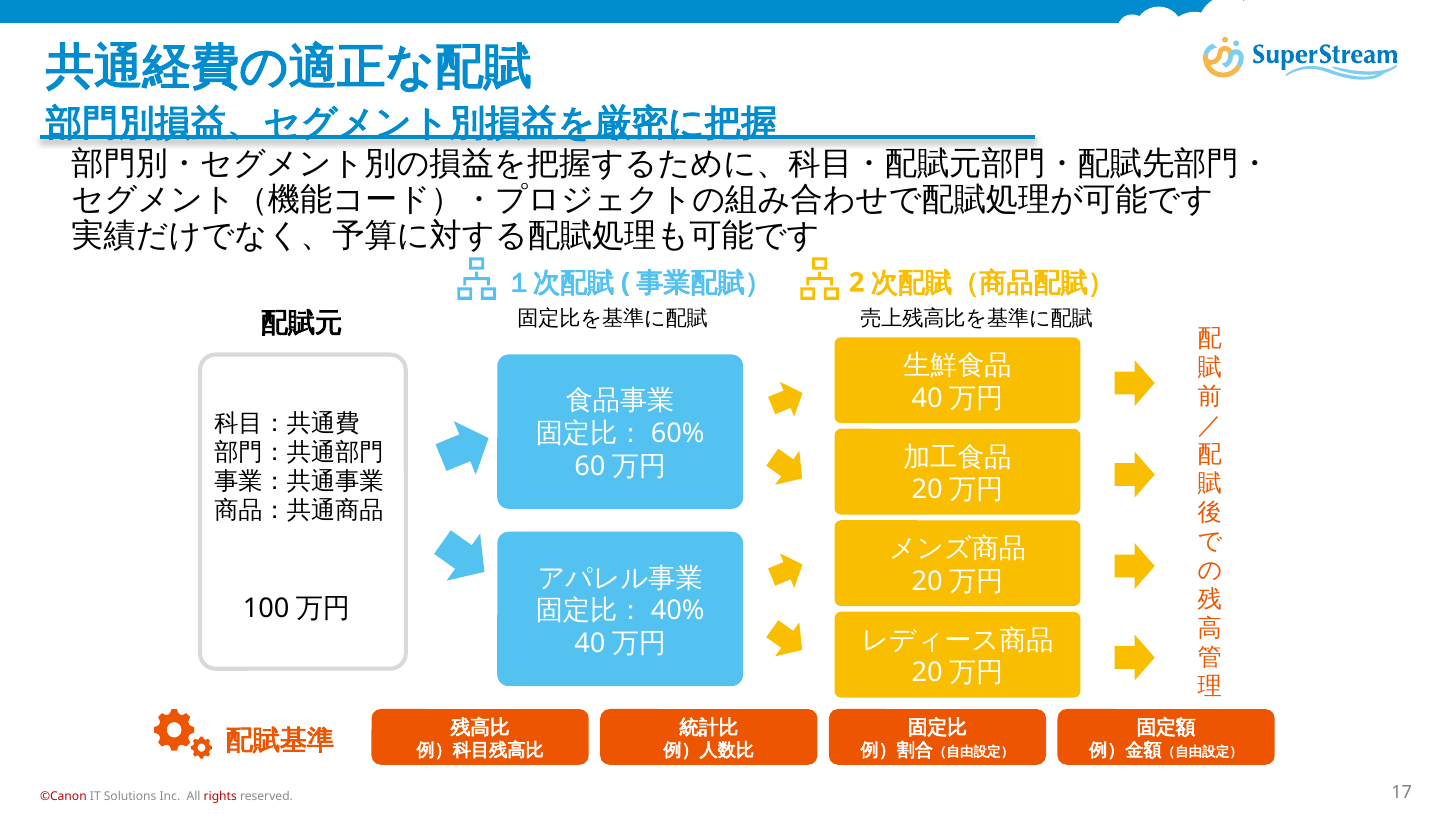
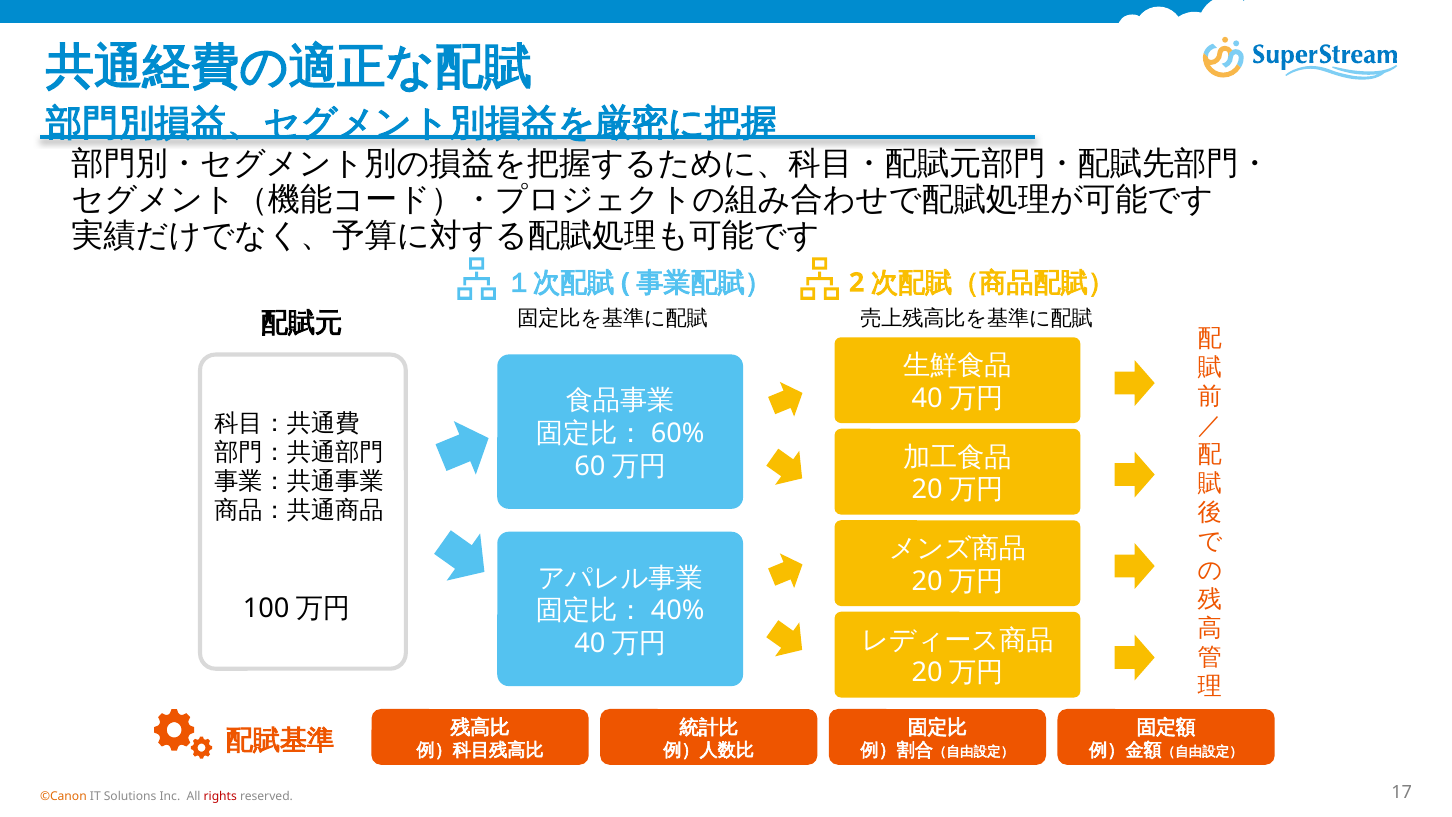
©Canon colour: red -> orange
